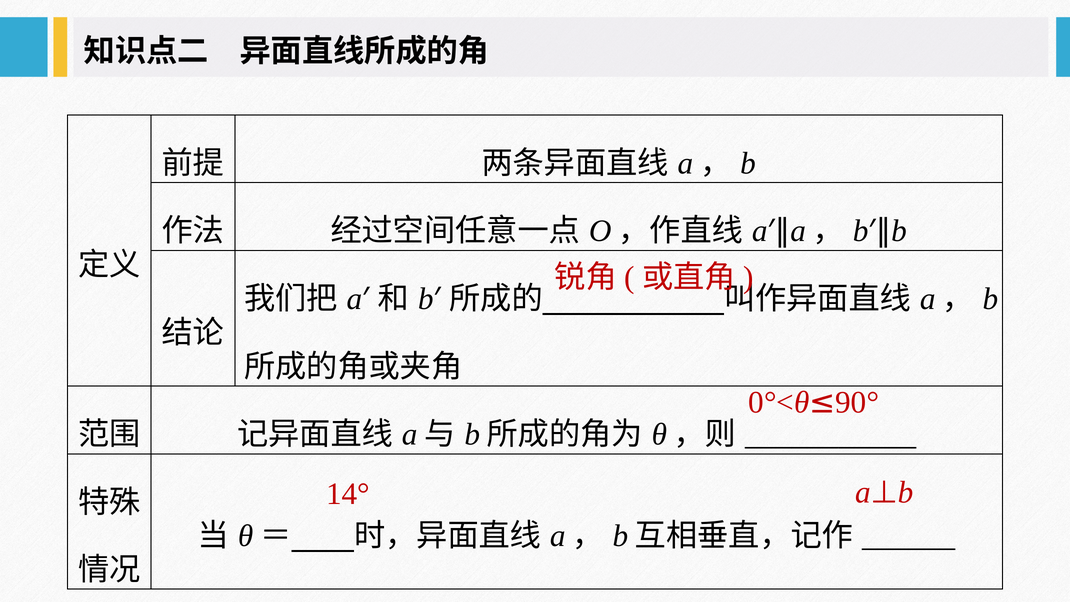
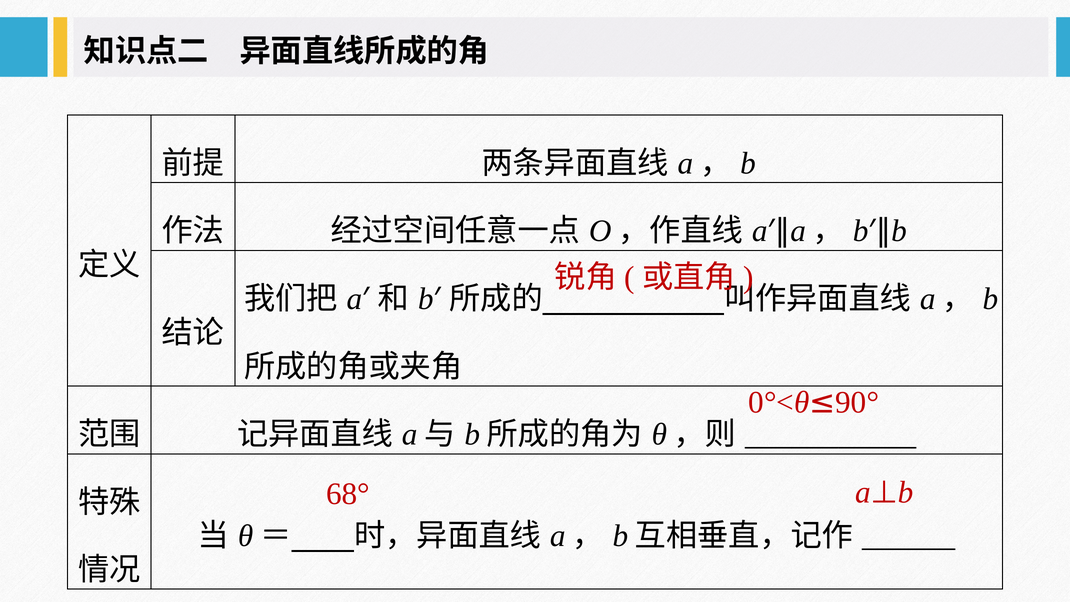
14°: 14° -> 68°
